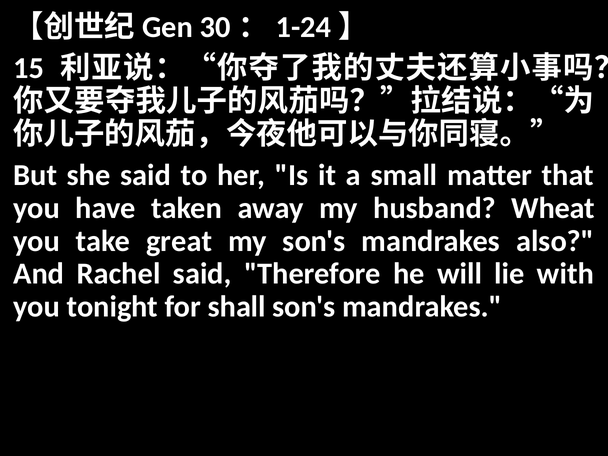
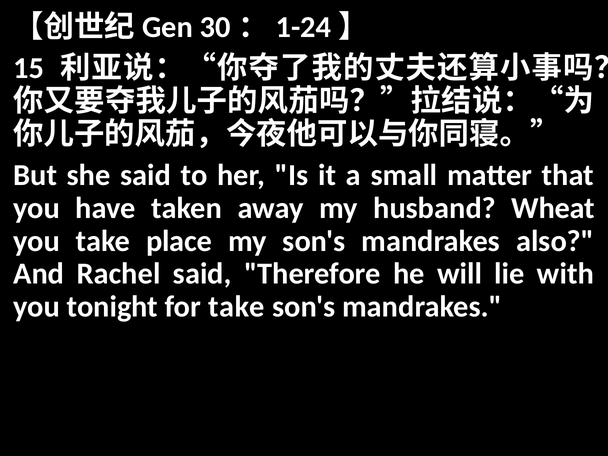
great: great -> place
for shall: shall -> take
